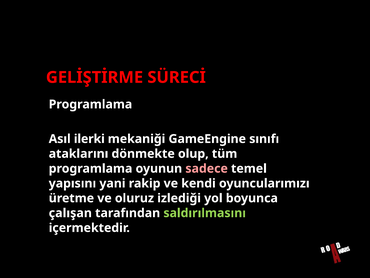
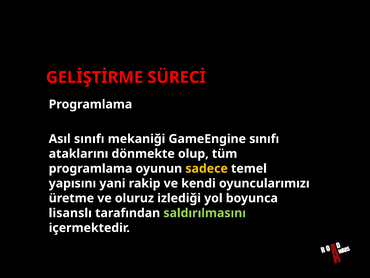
Asıl ilerki: ilerki -> sınıfı
sadece colour: pink -> yellow
çalışan: çalışan -> lisanslı
